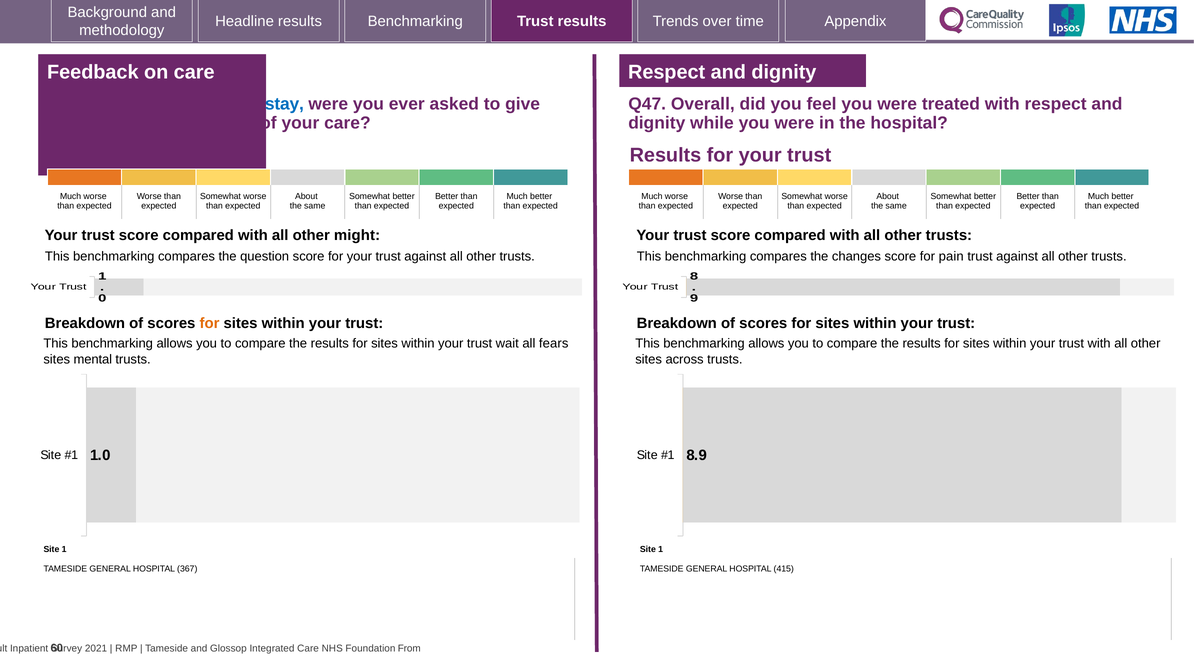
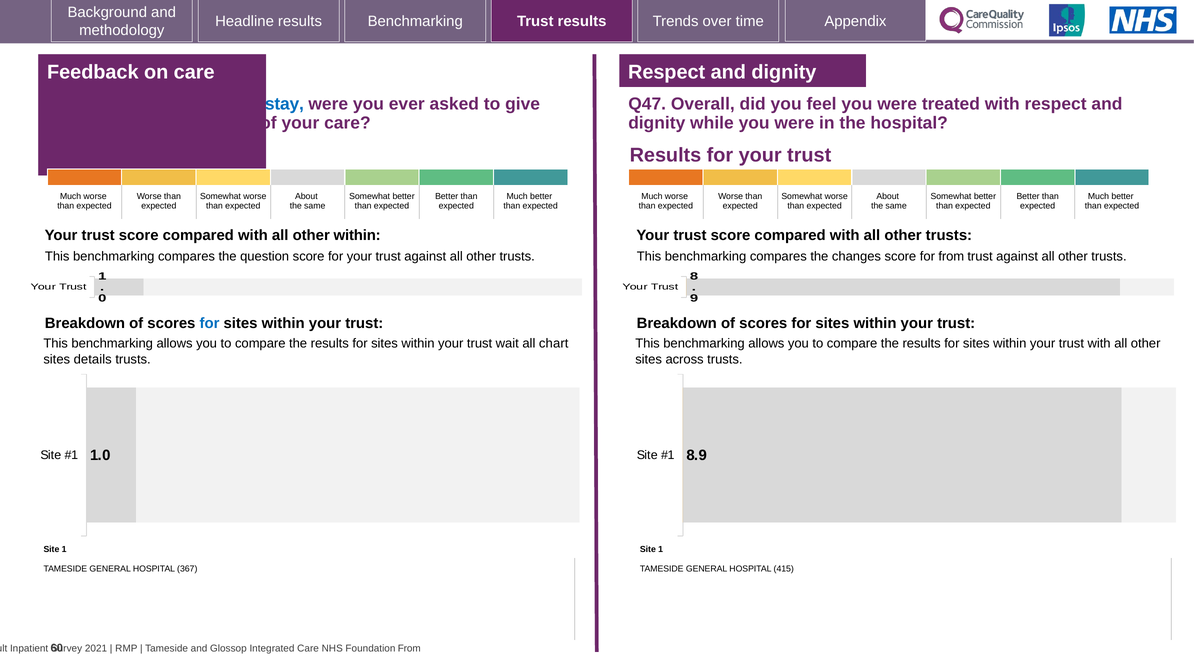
other might: might -> within
for pain: pain -> from
for at (210, 323) colour: orange -> blue
fears: fears -> chart
mental: mental -> details
